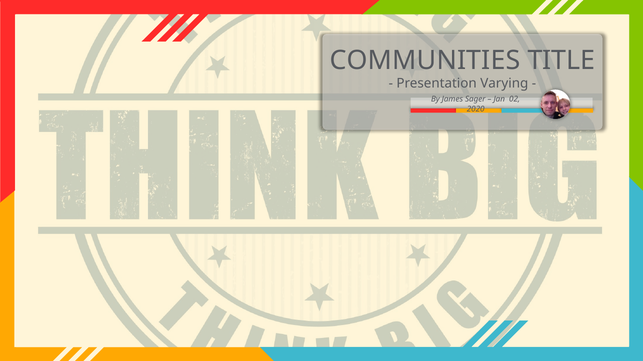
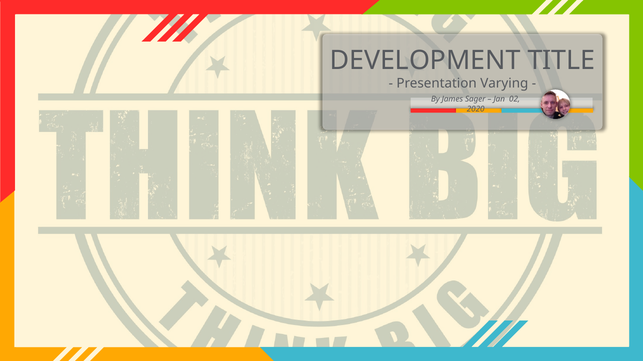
COMMUNITIES: COMMUNITIES -> DEVELOPMENT
